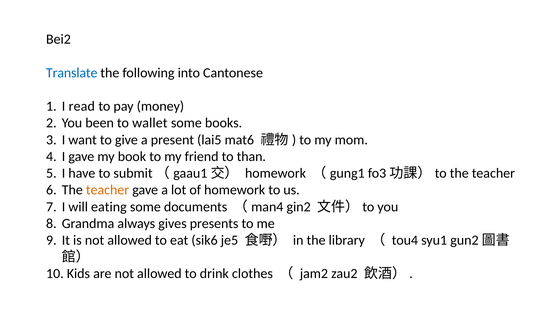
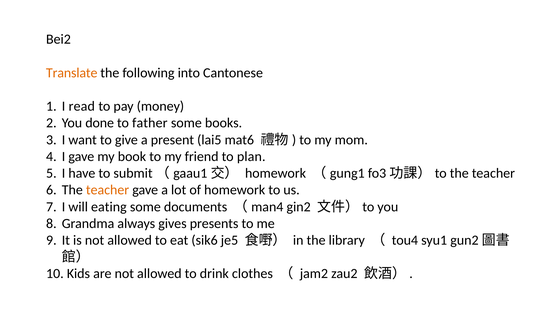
Translate colour: blue -> orange
been: been -> done
wallet: wallet -> father
than: than -> plan
